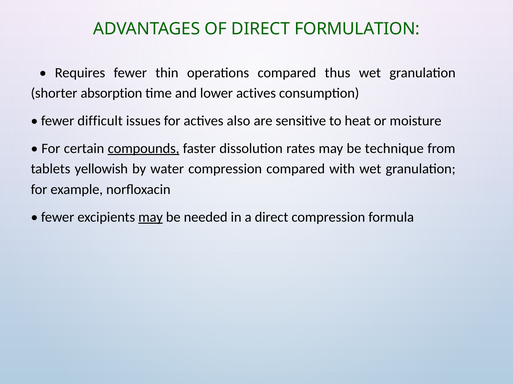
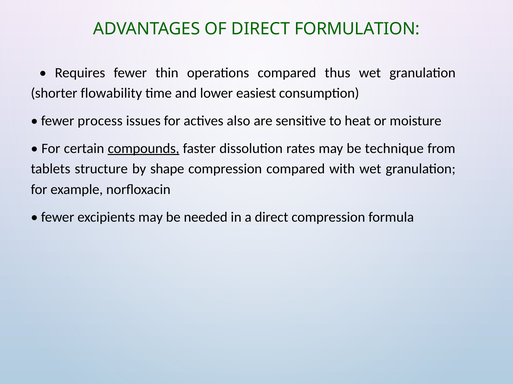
absorption: absorption -> flowability
lower actives: actives -> easiest
difficult: difficult -> process
yellowish: yellowish -> structure
water: water -> shape
may at (151, 217) underline: present -> none
